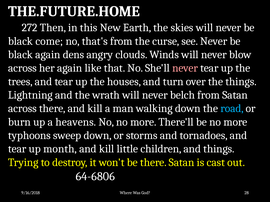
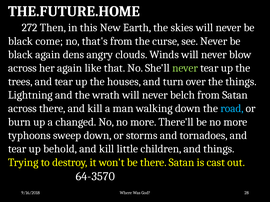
never at (185, 68) colour: pink -> light green
heavens: heavens -> changed
month: month -> behold
64-6806: 64-6806 -> 64-3570
